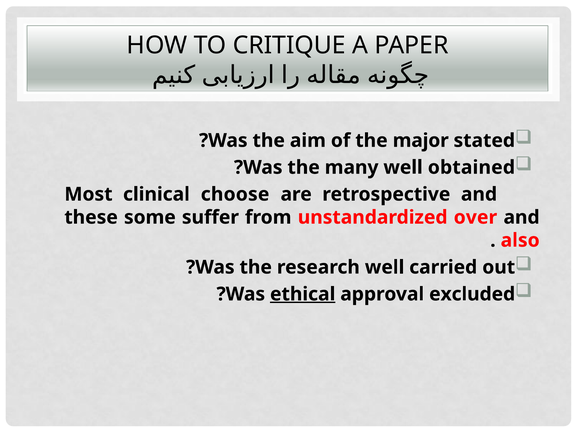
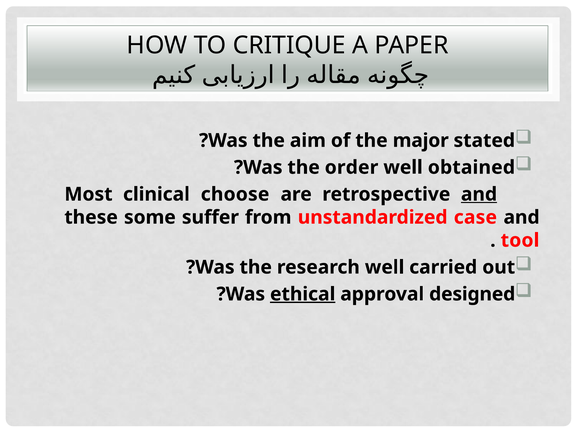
many: many -> order
and at (479, 195) underline: none -> present
over: over -> case
also: also -> tool
excluded: excluded -> designed
